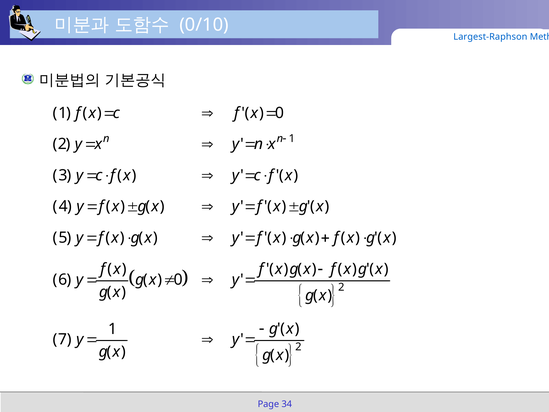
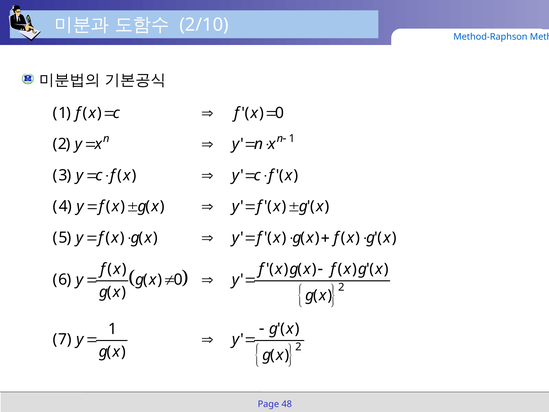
0/10: 0/10 -> 2/10
Largest-Raphson: Largest-Raphson -> Method-Raphson
34: 34 -> 48
